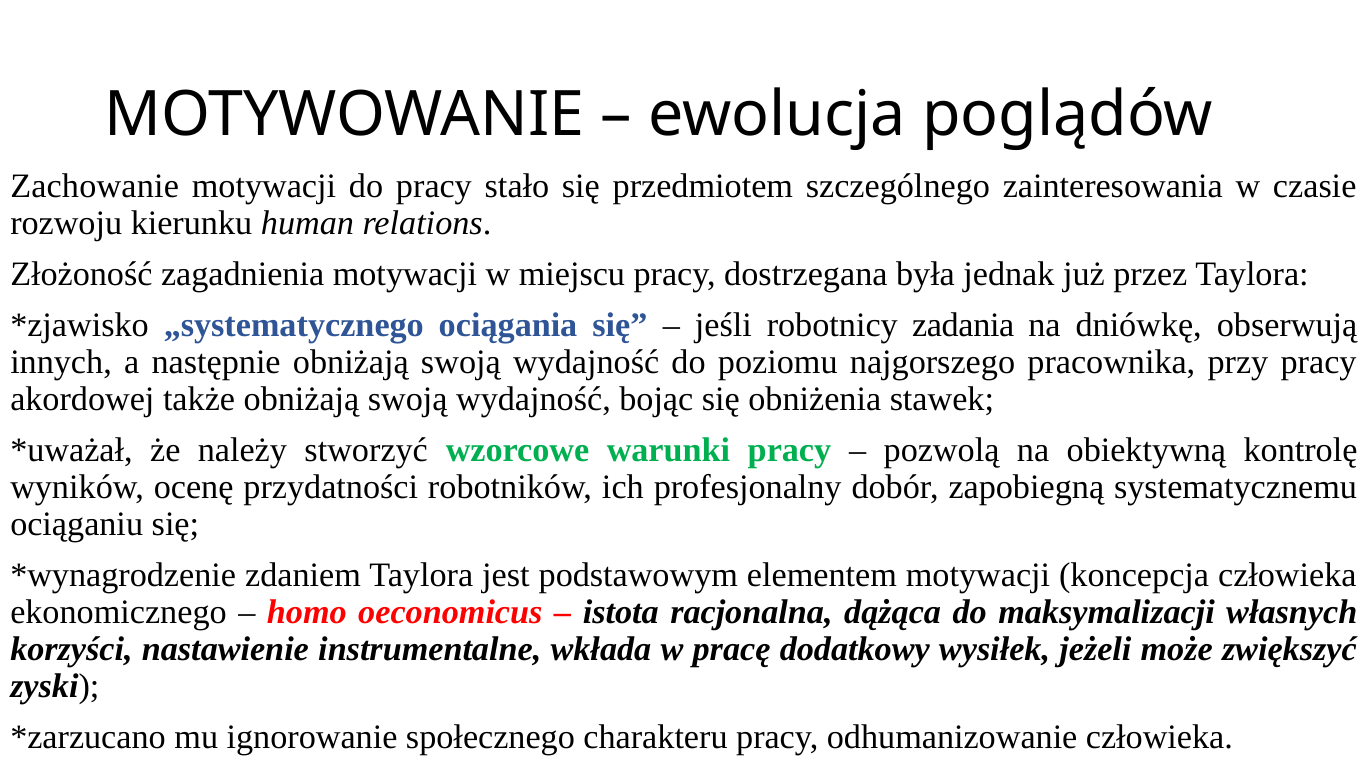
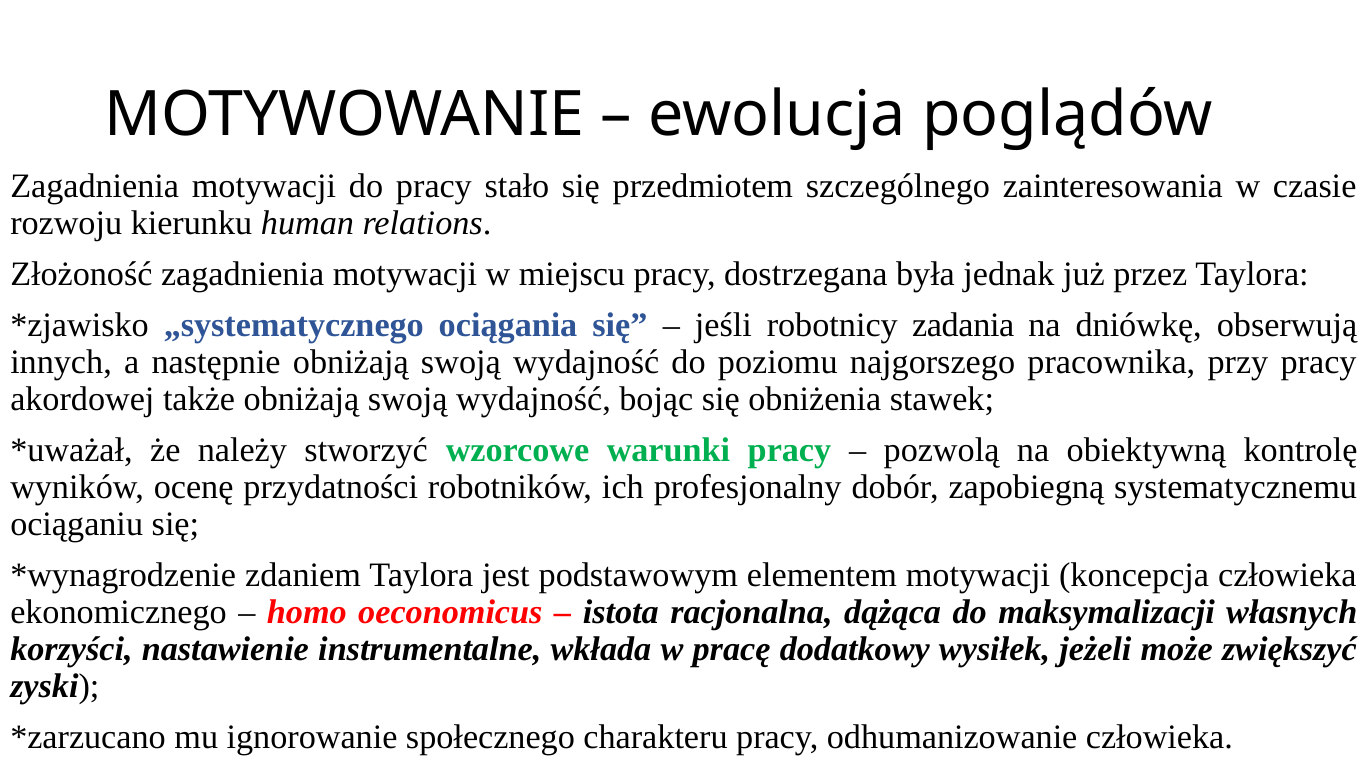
Zachowanie at (95, 186): Zachowanie -> Zagadnienia
